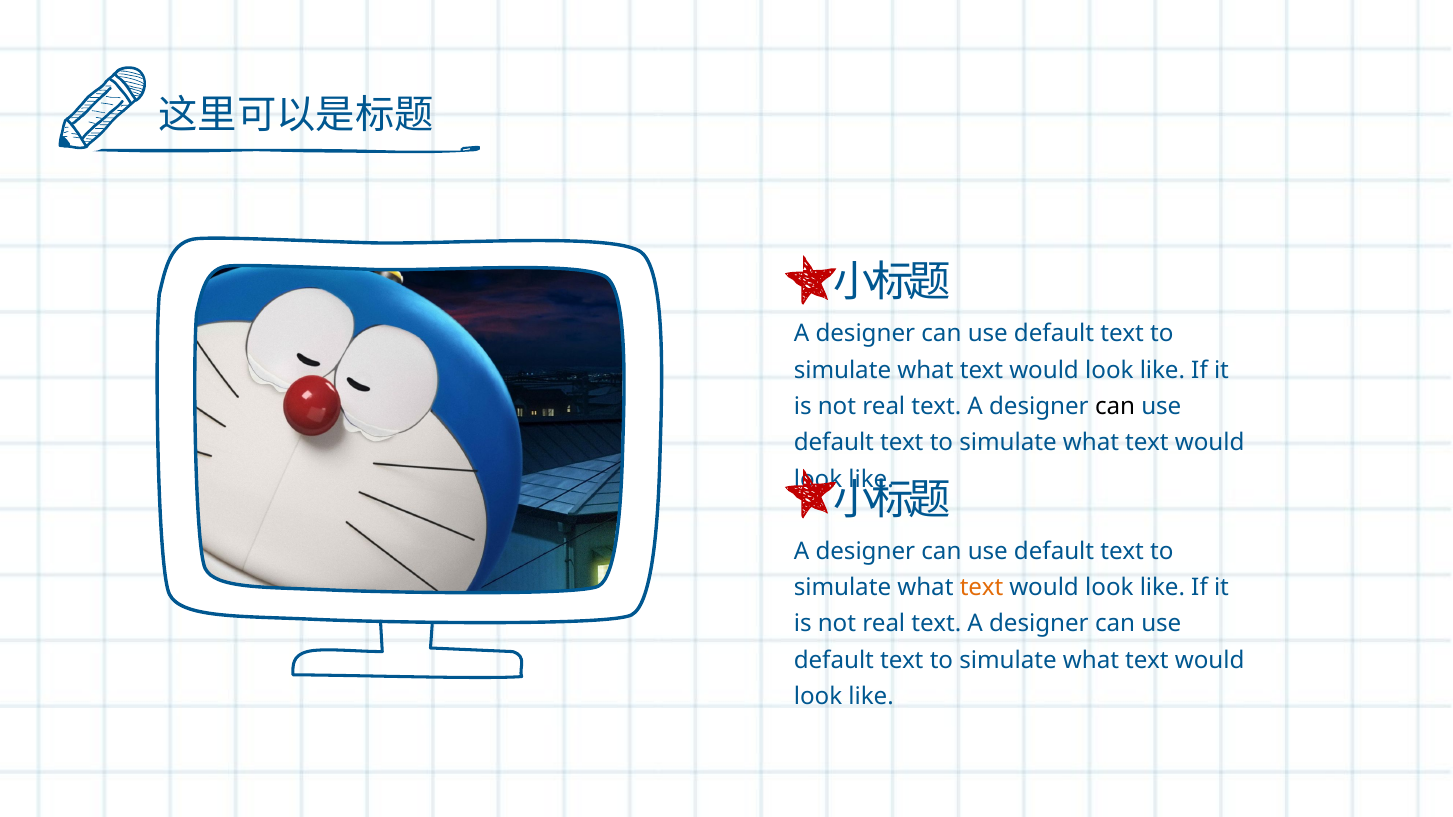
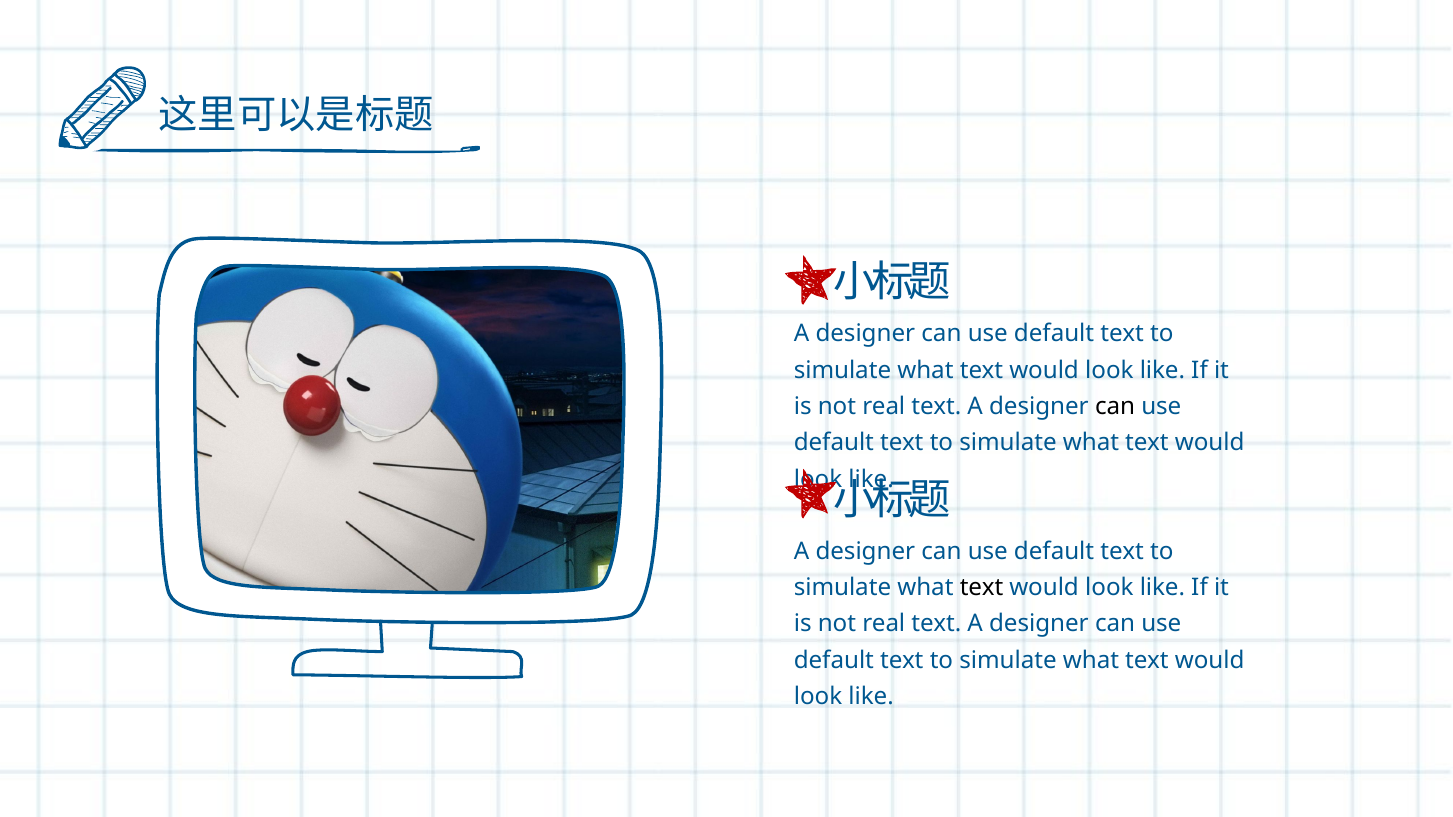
text at (982, 588) colour: orange -> black
